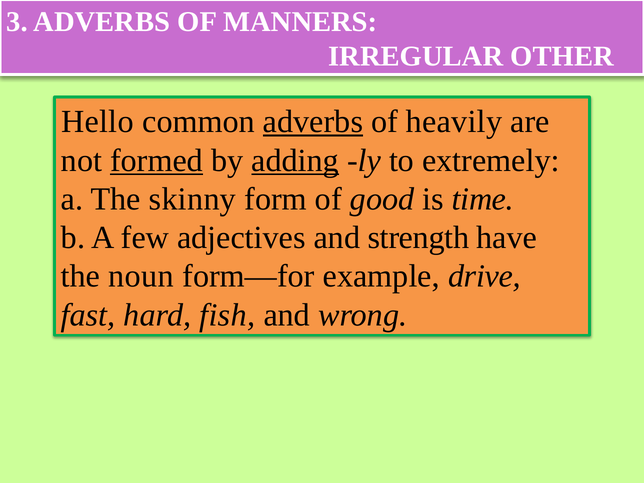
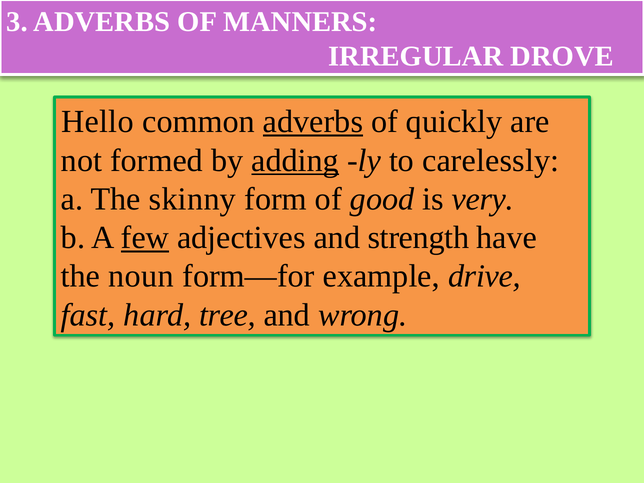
OTHER: OTHER -> DROVE
heavily: heavily -> quickly
formed underline: present -> none
extremely: extremely -> carelessly
time: time -> very
few underline: none -> present
fish: fish -> tree
